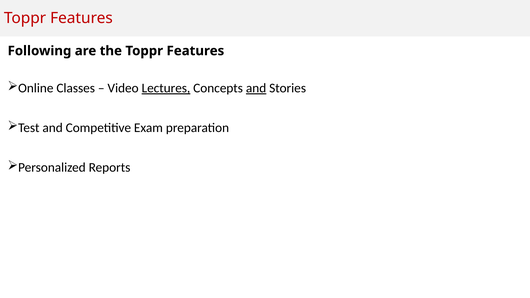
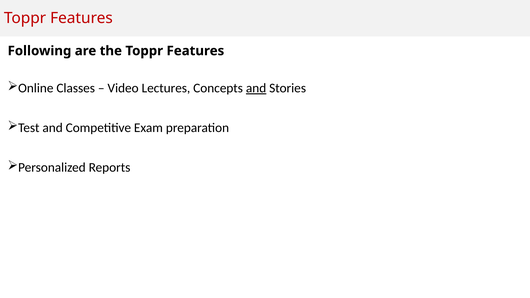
Lectures underline: present -> none
